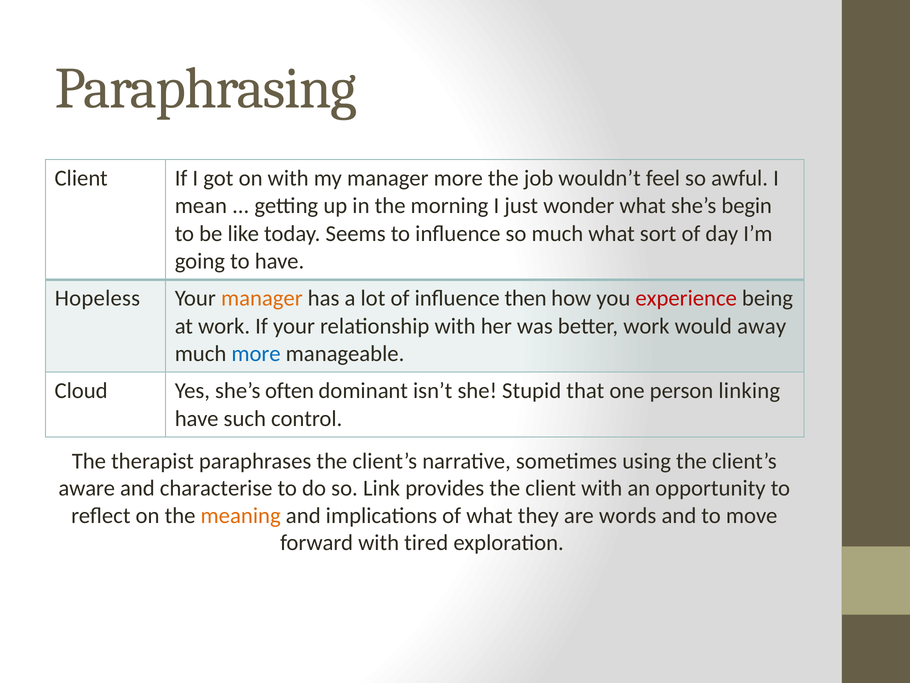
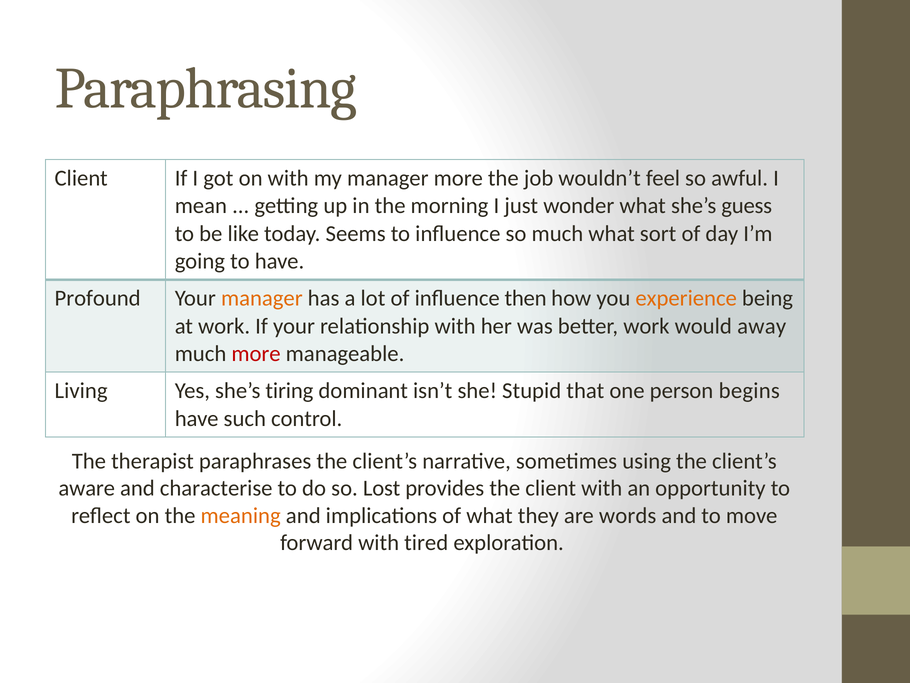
begin: begin -> guess
Hopeless: Hopeless -> Profound
experience colour: red -> orange
more at (256, 354) colour: blue -> red
Cloud: Cloud -> Living
often: often -> tiring
linking: linking -> begins
Link: Link -> Lost
